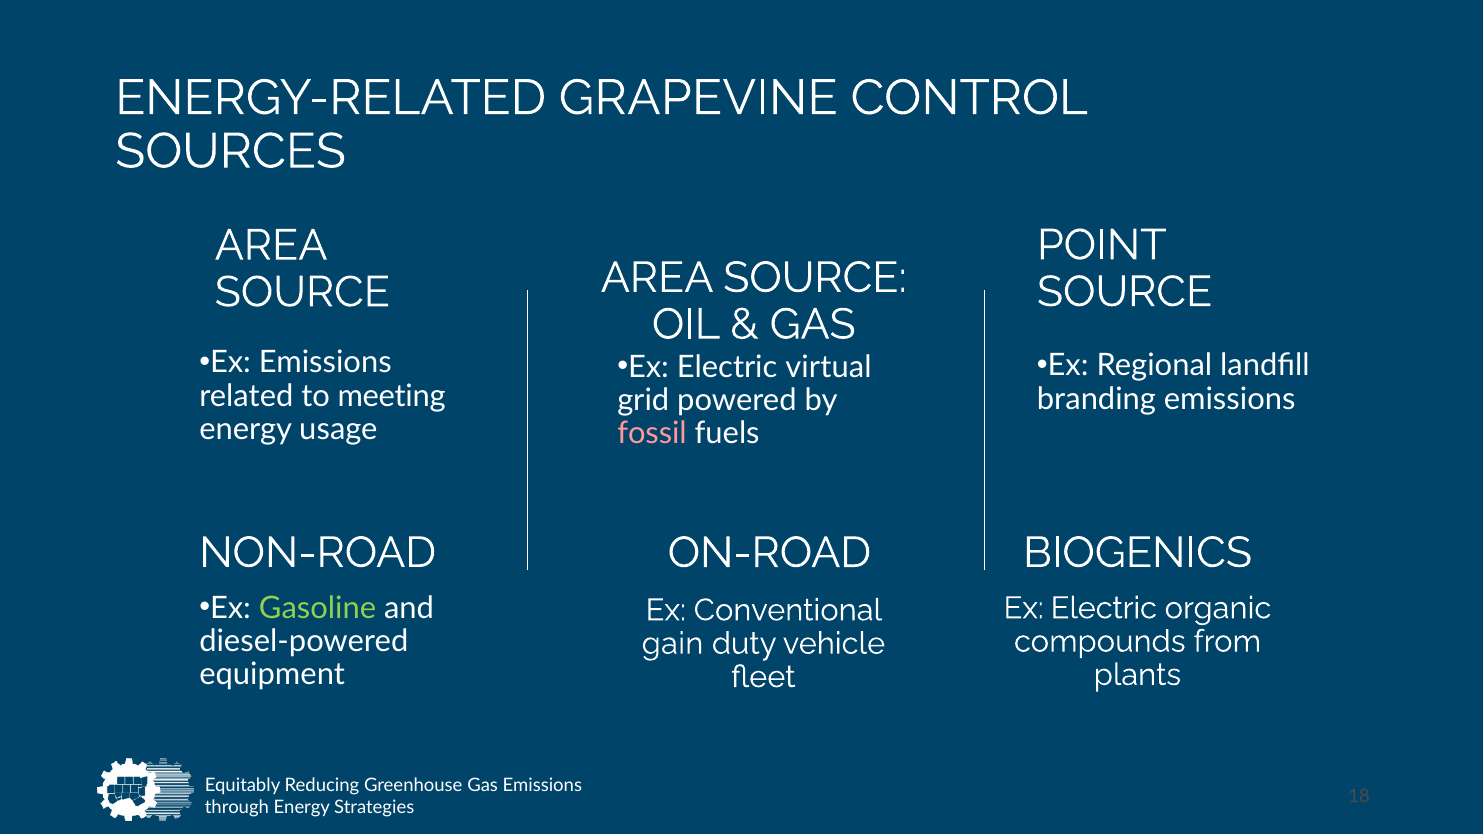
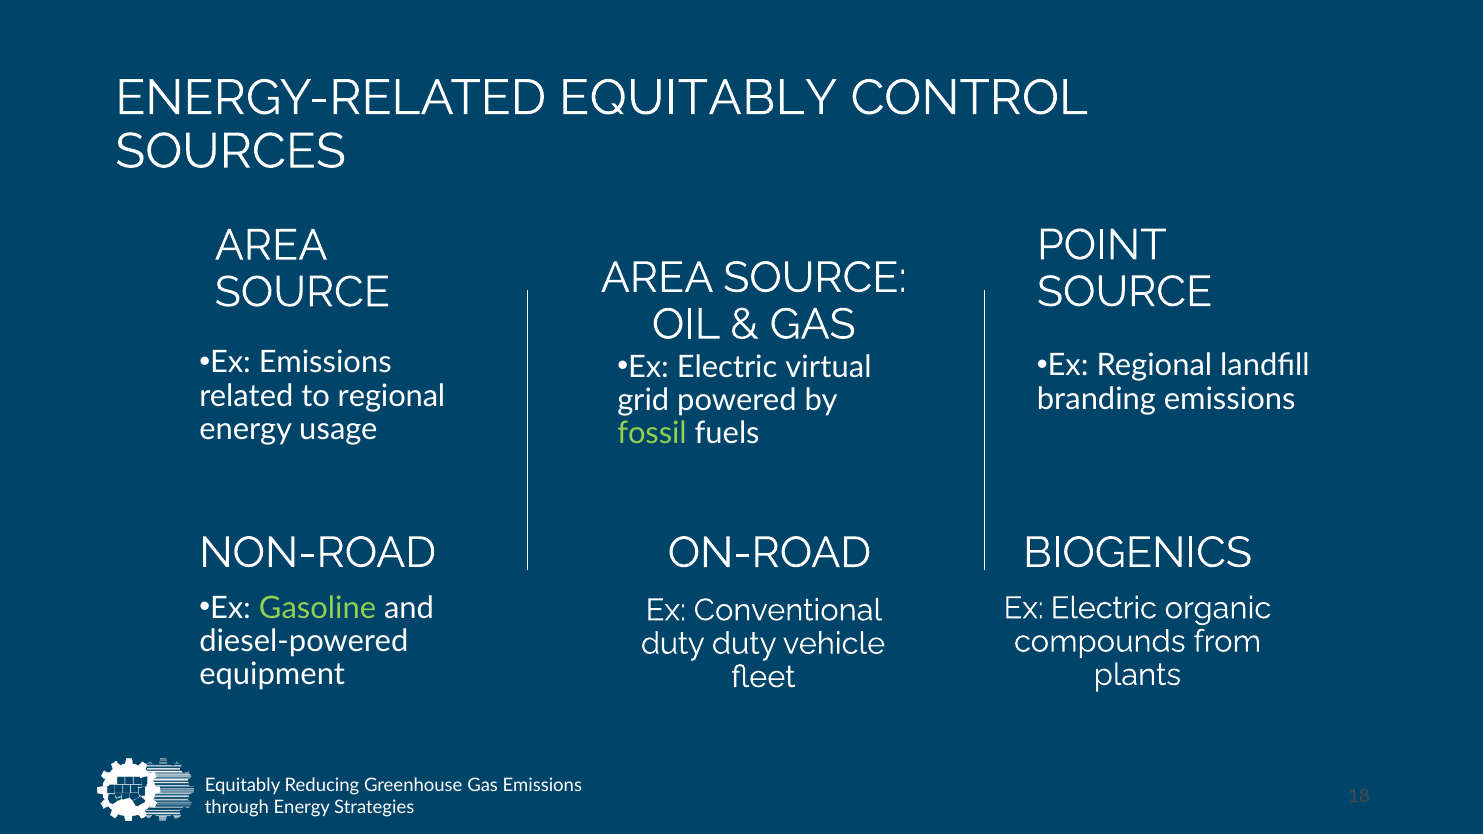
ENERGY-RELATED GRAPEVINE: GRAPEVINE -> EQUITABLY
to meeting: meeting -> regional
fossil colour: pink -> light green
gain at (672, 644): gain -> duty
